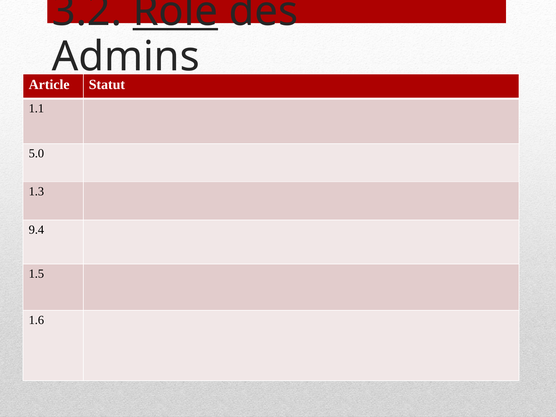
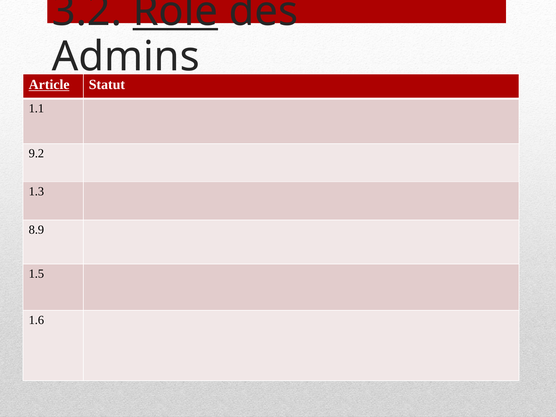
Article underline: none -> present
5.0: 5.0 -> 9.2
9.4: 9.4 -> 8.9
